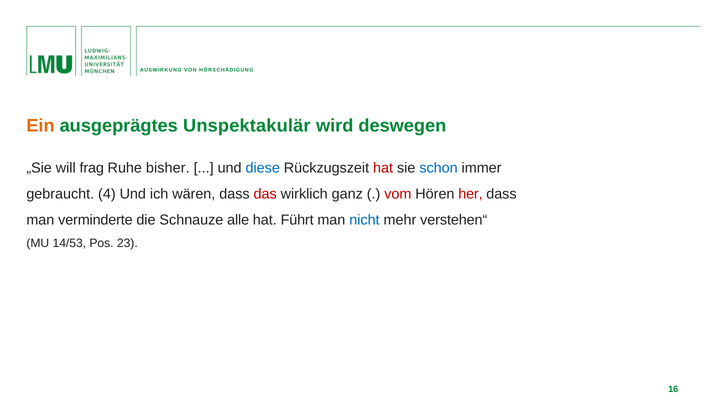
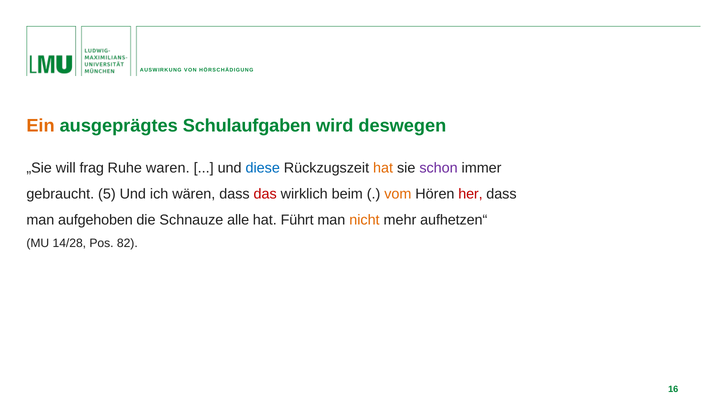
Unspektakulär: Unspektakulär -> Schulaufgaben
bisher: bisher -> waren
hat at (383, 168) colour: red -> orange
schon colour: blue -> purple
4: 4 -> 5
ganz: ganz -> beim
vom colour: red -> orange
verminderte: verminderte -> aufgehoben
nicht colour: blue -> orange
verstehen“: verstehen“ -> aufhetzen“
14/53: 14/53 -> 14/28
23: 23 -> 82
